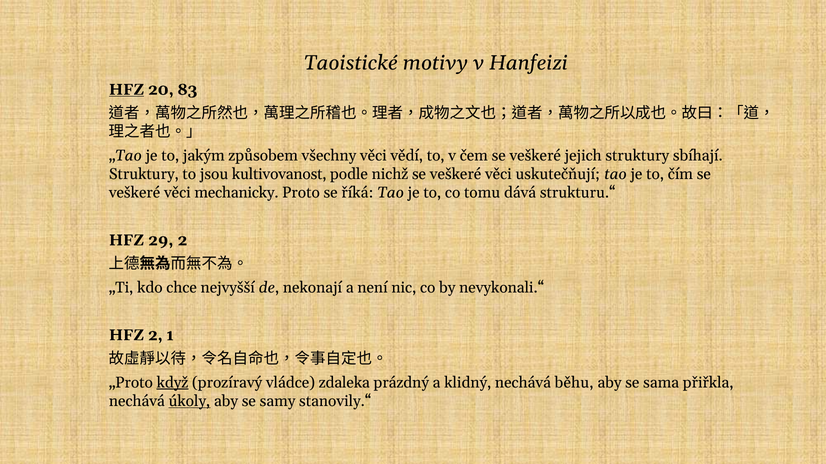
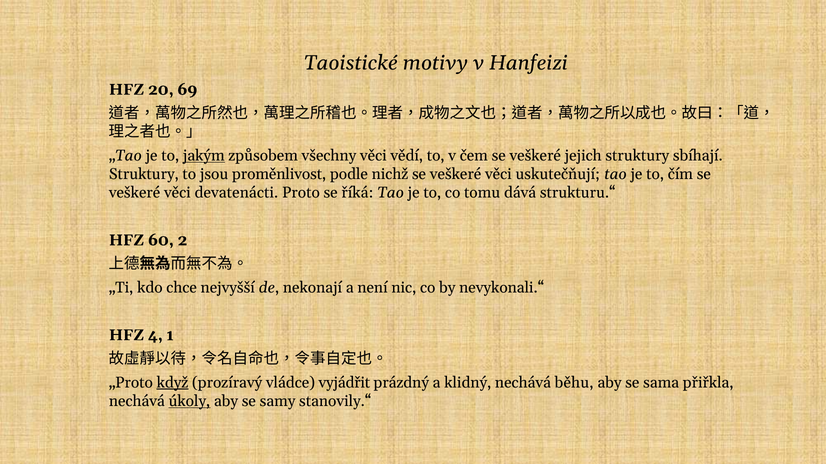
HFZ at (127, 90) underline: present -> none
83: 83 -> 69
jakým underline: none -> present
kultivovanost: kultivovanost -> proměnlivost
mechanicky: mechanicky -> devatenácti
29: 29 -> 60
HFZ 2: 2 -> 4
zdaleka: zdaleka -> vyjádřit
